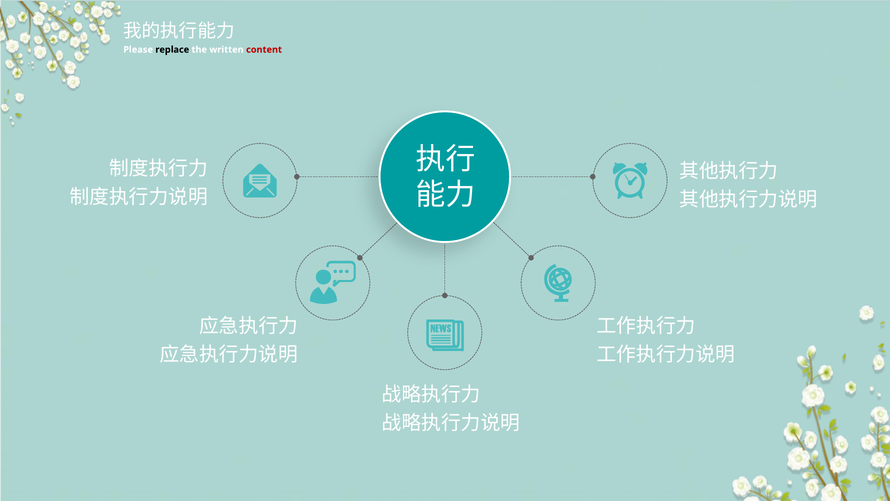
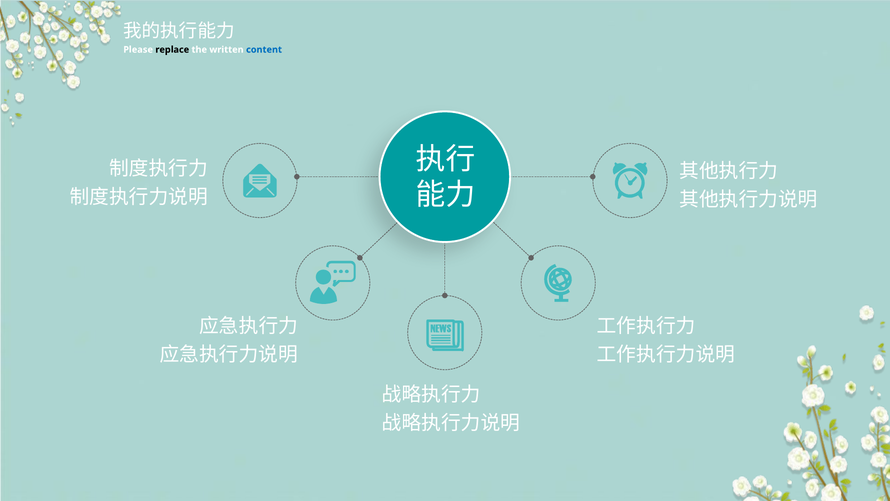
content colour: red -> blue
